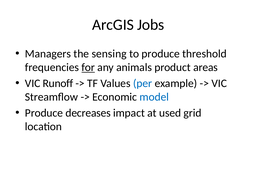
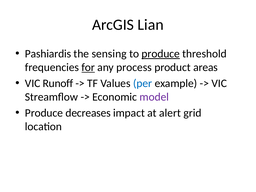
Jobs: Jobs -> Lian
Managers: Managers -> Pashiardis
produce at (161, 54) underline: none -> present
animals: animals -> process
model colour: blue -> purple
used: used -> alert
